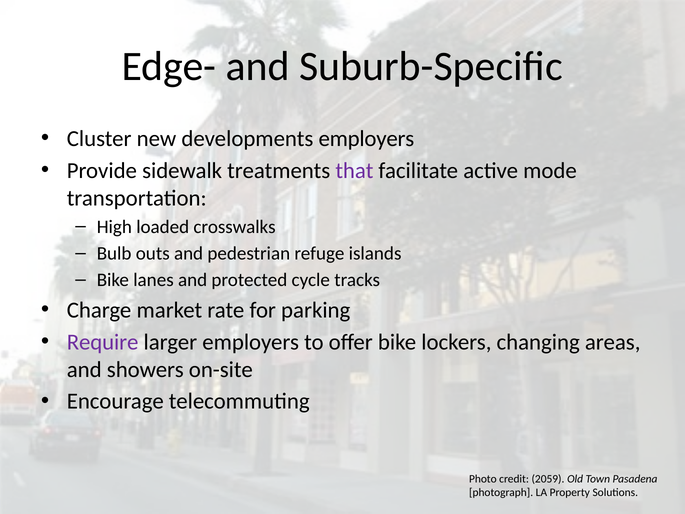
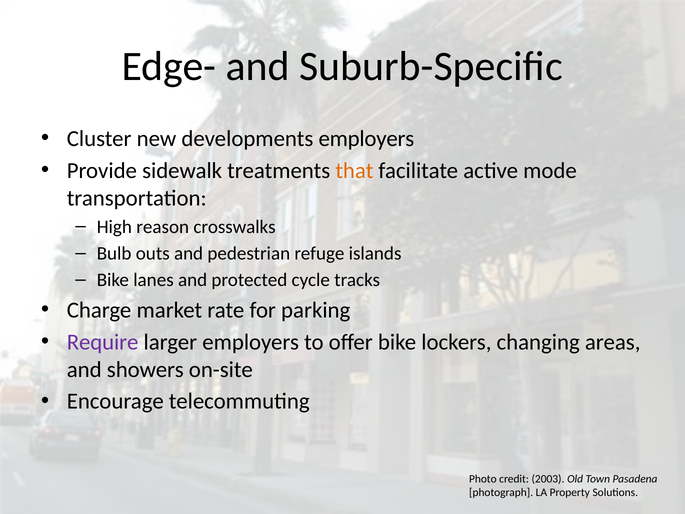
that colour: purple -> orange
loaded: loaded -> reason
2059: 2059 -> 2003
